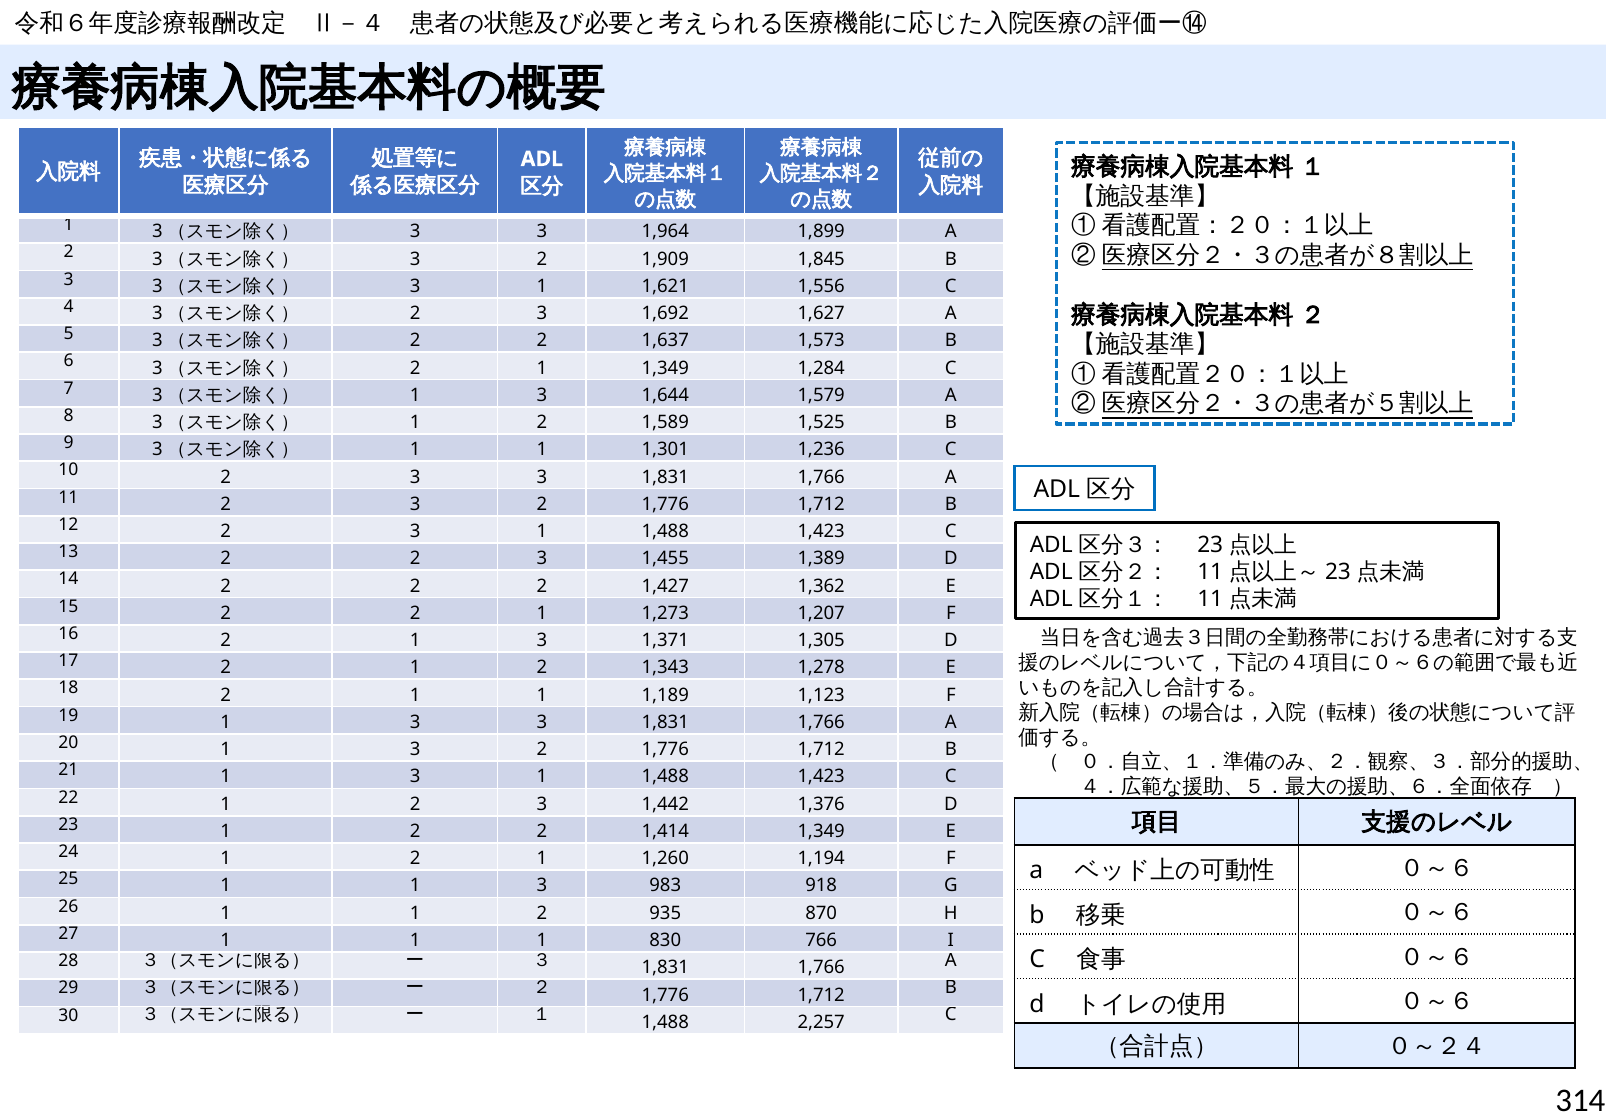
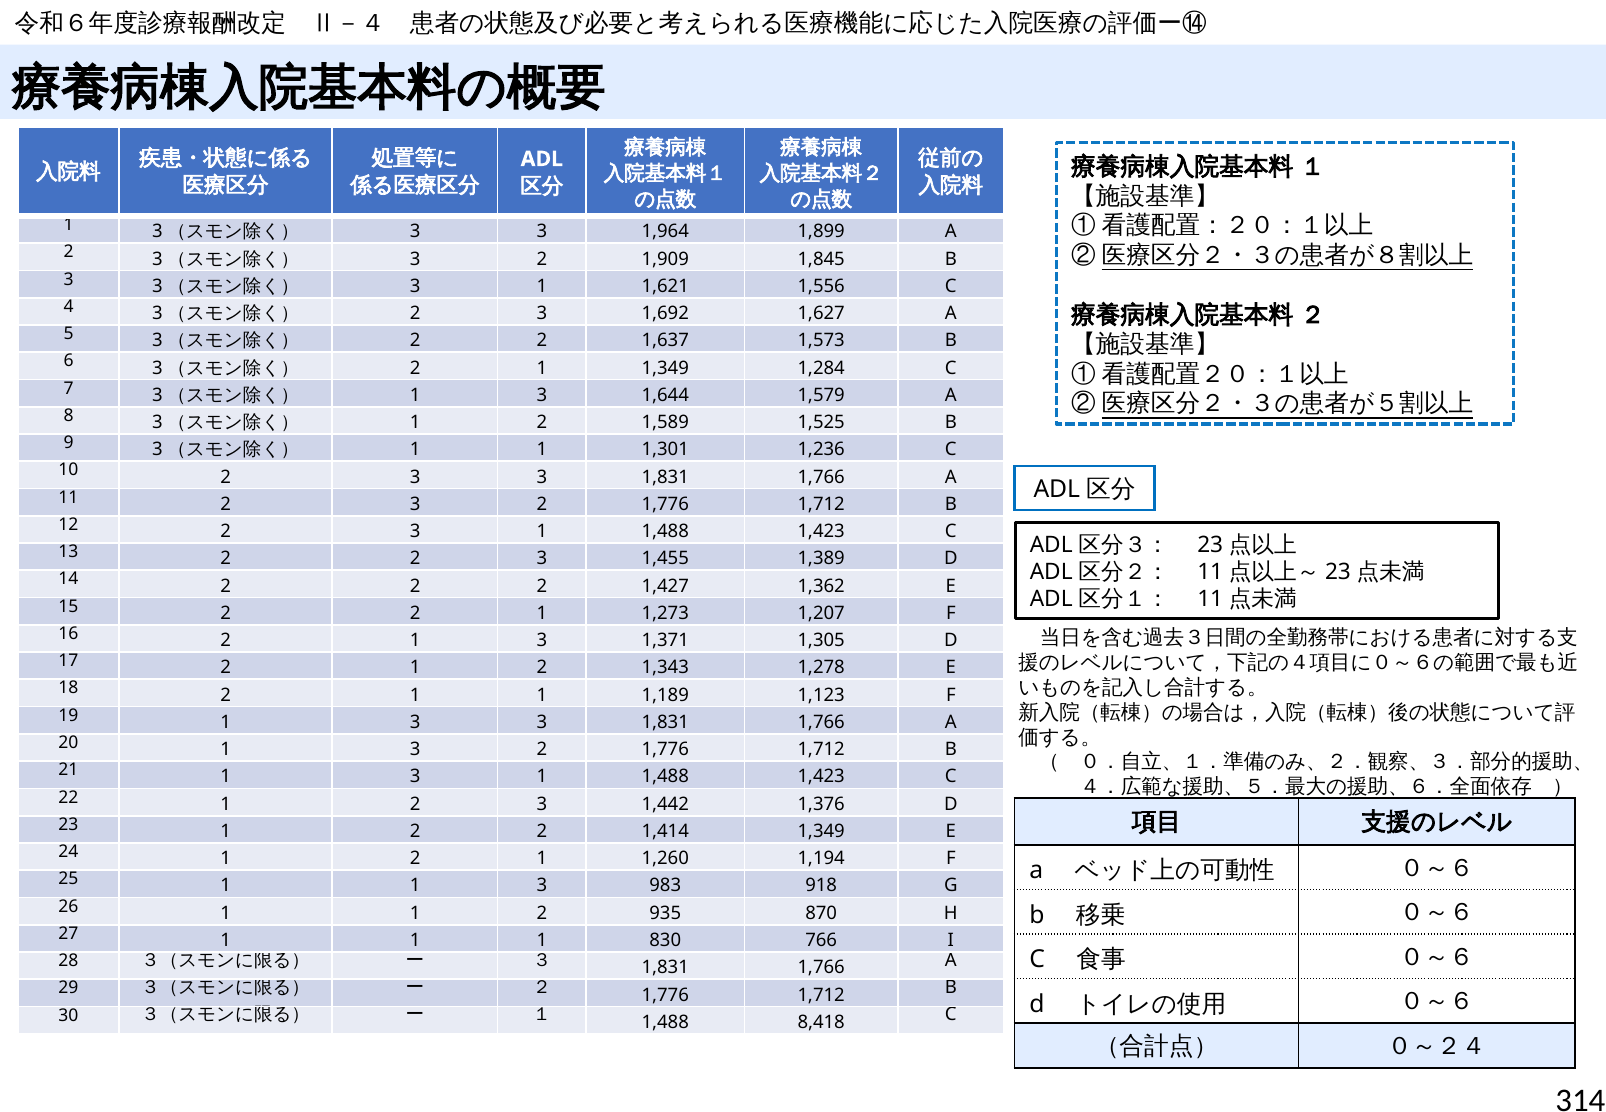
2,257: 2,257 -> 8,418
